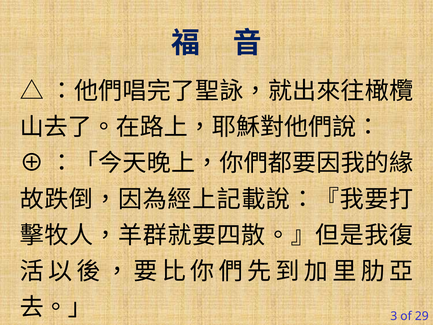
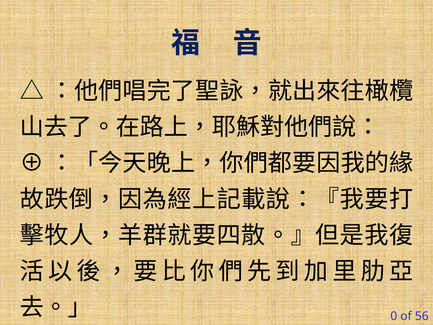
3: 3 -> 0
29: 29 -> 56
